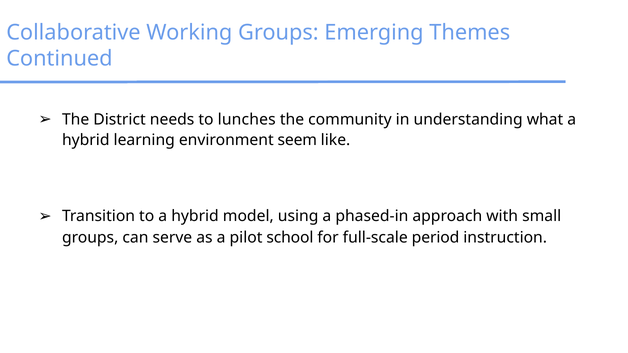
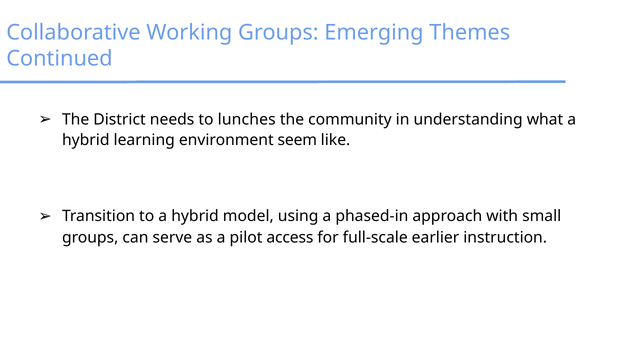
school: school -> access
period: period -> earlier
